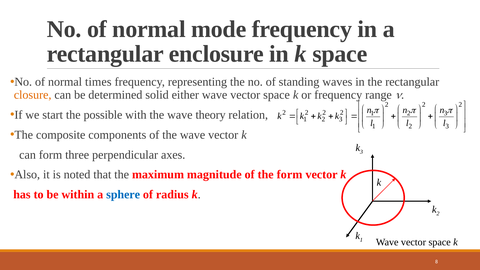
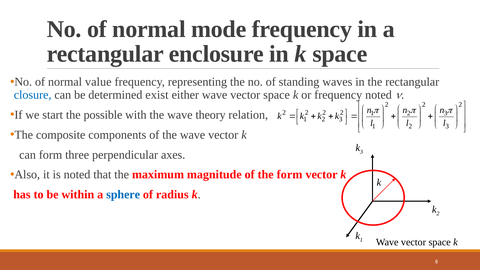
times: times -> value
closure colour: orange -> blue
solid: solid -> exist
frequency range: range -> noted
